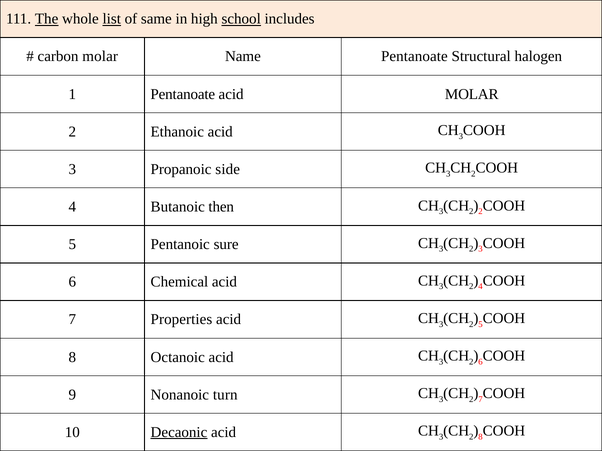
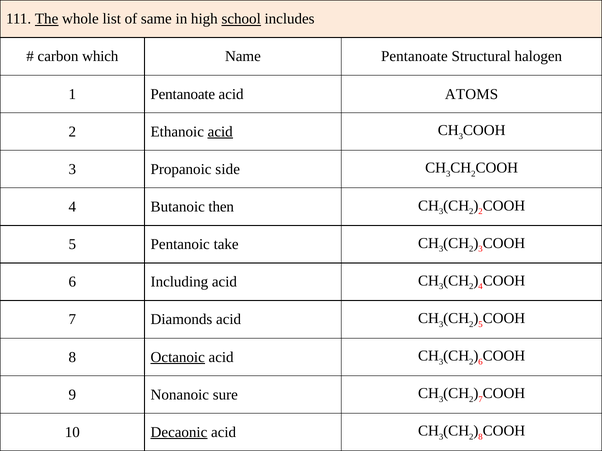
list underline: present -> none
carbon molar: molar -> which
acid MOLAR: MOLAR -> ATOMS
acid at (220, 132) underline: none -> present
sure: sure -> take
Chemical: Chemical -> Including
Properties: Properties -> Diamonds
Octanoic underline: none -> present
turn: turn -> sure
